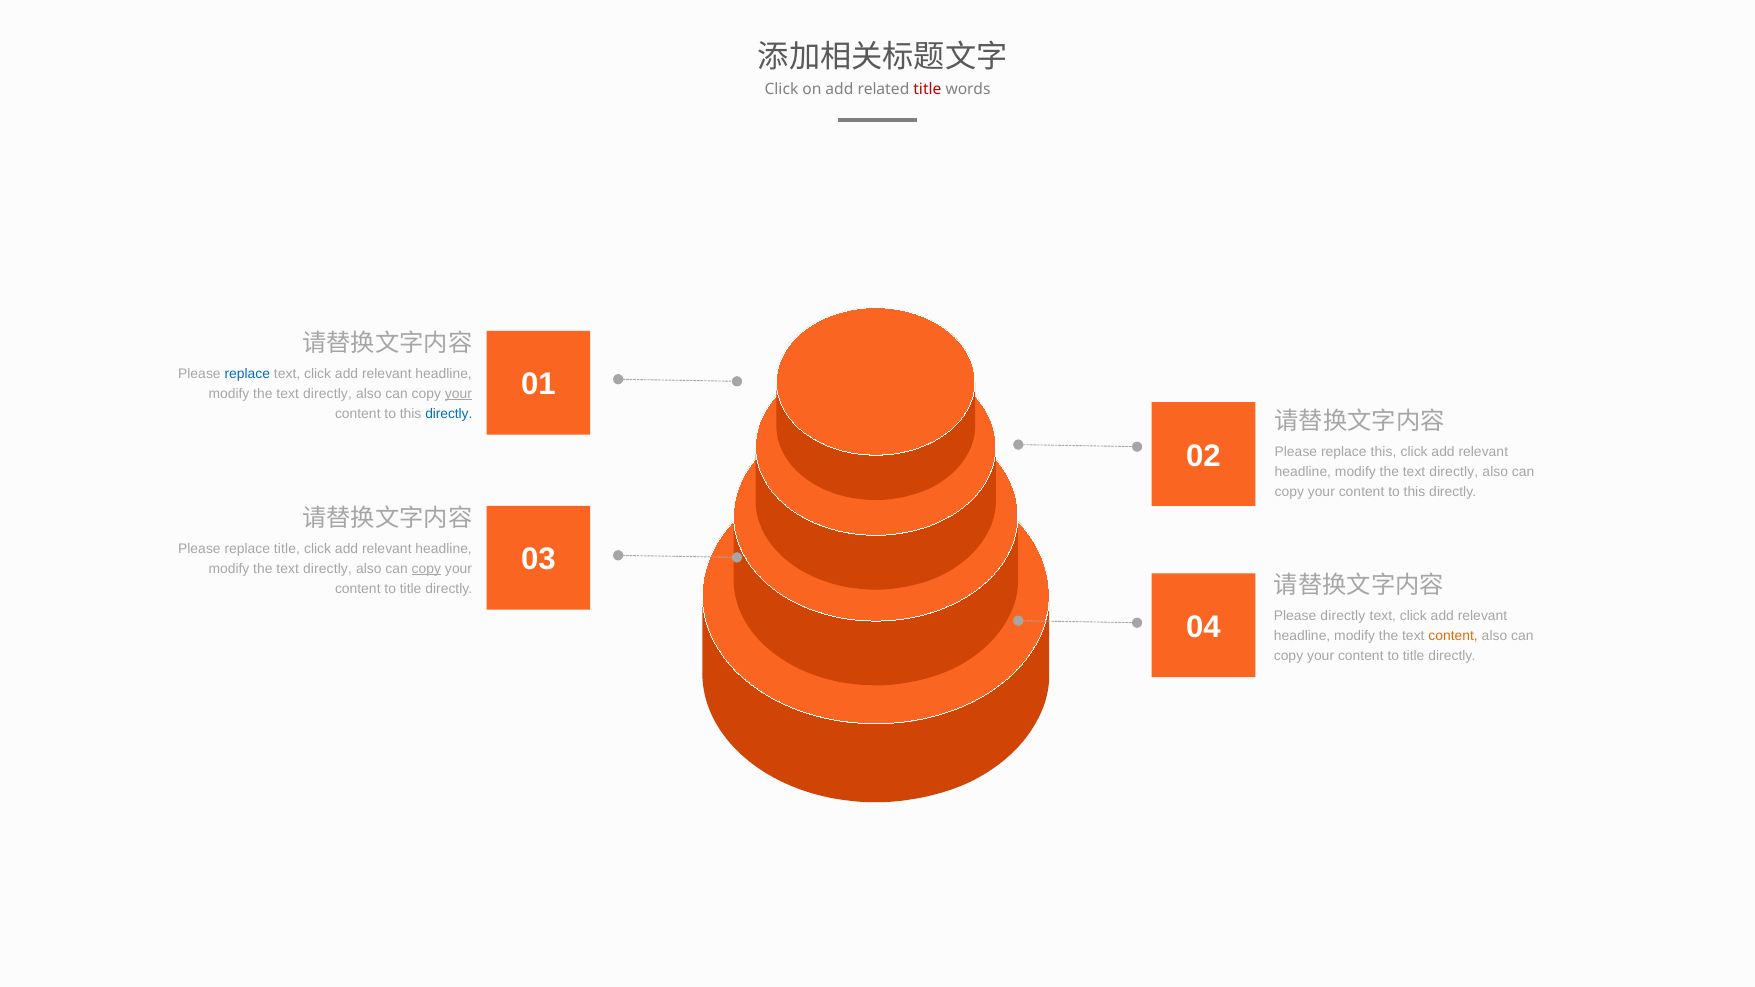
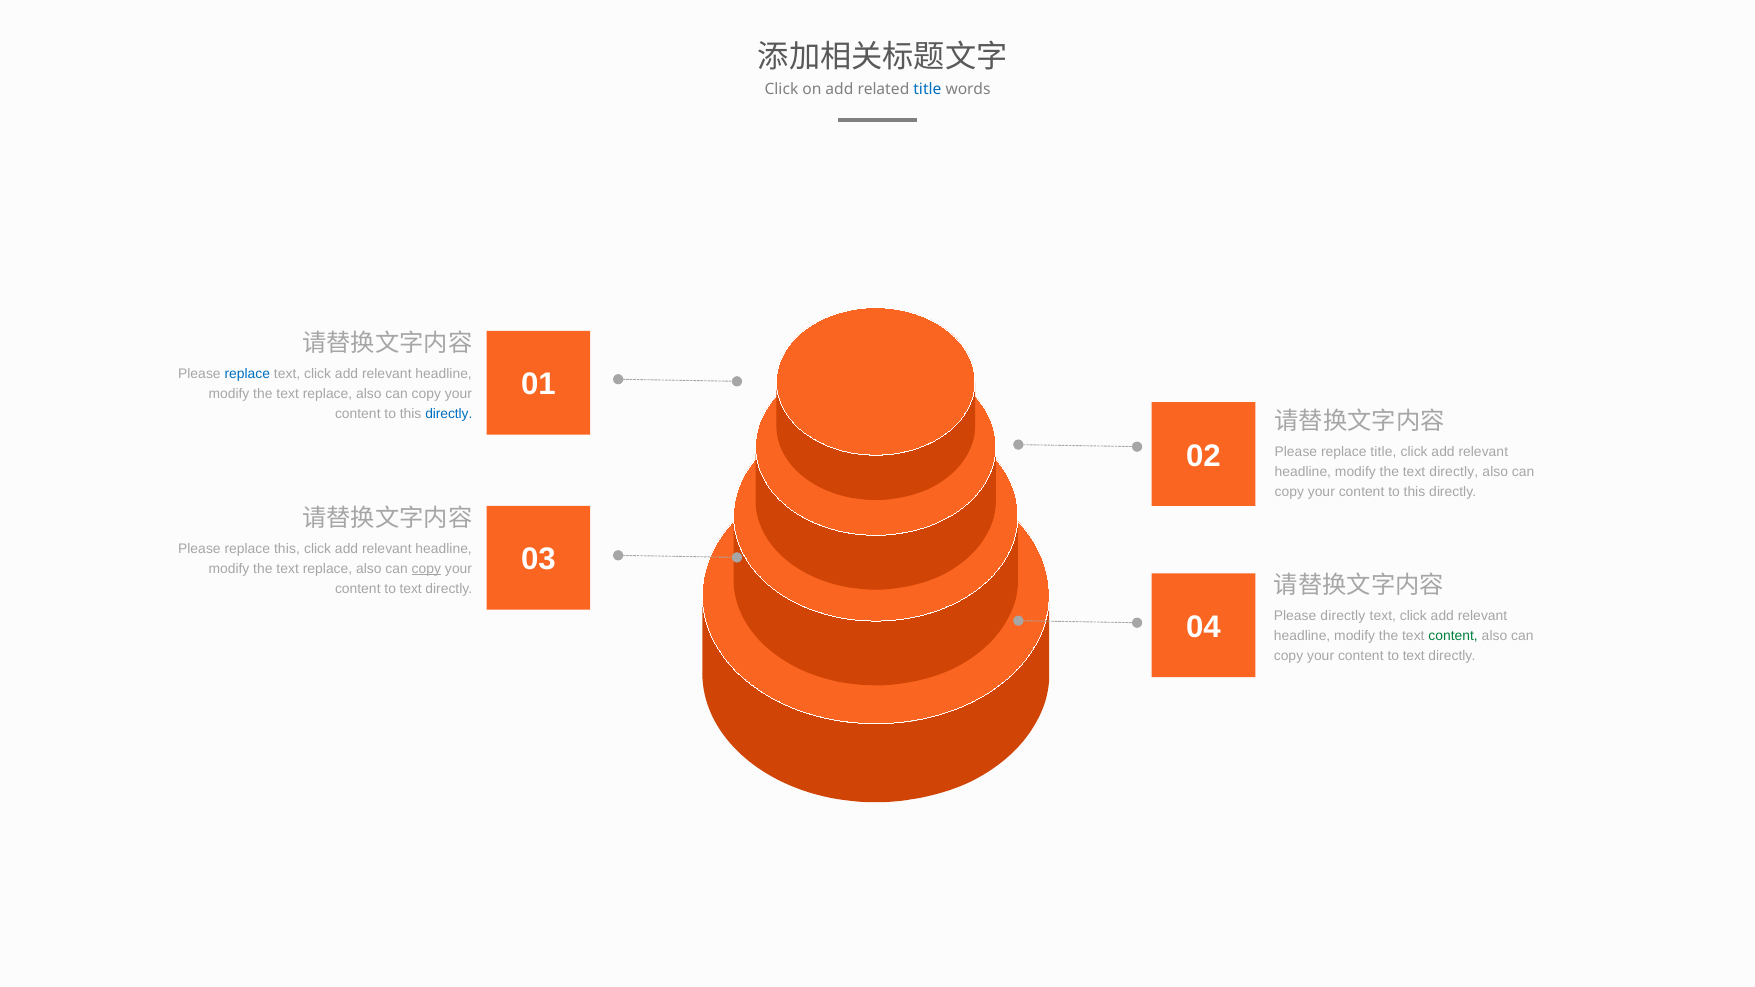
title at (927, 90) colour: red -> blue
directly at (327, 394): directly -> replace
your at (458, 394) underline: present -> none
replace this: this -> title
replace title: title -> this
directly at (327, 569): directly -> replace
title at (411, 589): title -> text
content at (1453, 636) colour: orange -> green
title at (1414, 656): title -> text
